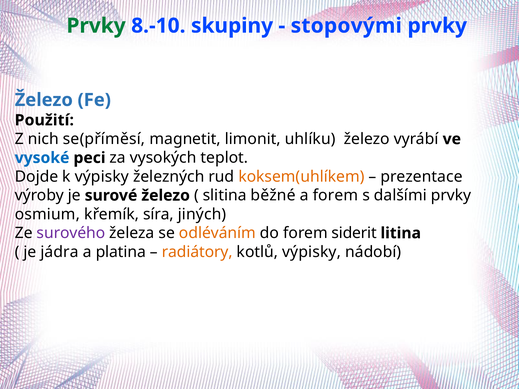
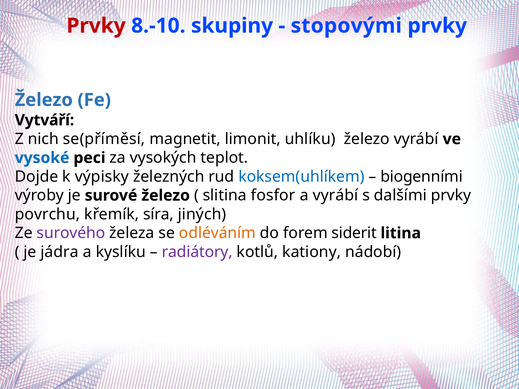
Prvky at (96, 26) colour: green -> red
Použití: Použití -> Vytváří
koksem(uhlíkem colour: orange -> blue
prezentace: prezentace -> biogenními
běžné: běžné -> fosfor
a forem: forem -> vyrábí
osmium: osmium -> povrchu
platina: platina -> kyslíku
radiátory colour: orange -> purple
kotlů výpisky: výpisky -> kationy
